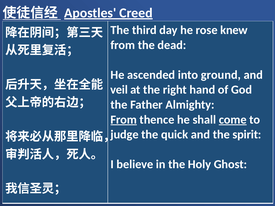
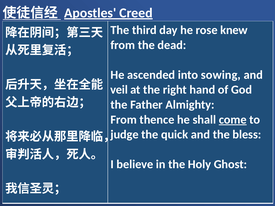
ground: ground -> sowing
From at (124, 120) underline: present -> none
spirit: spirit -> bless
